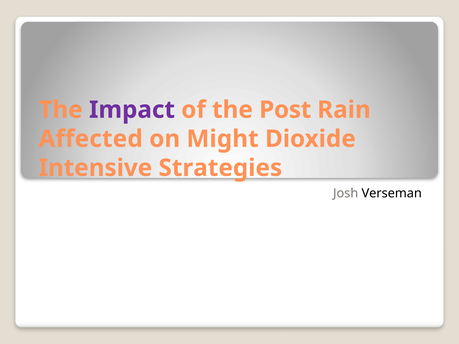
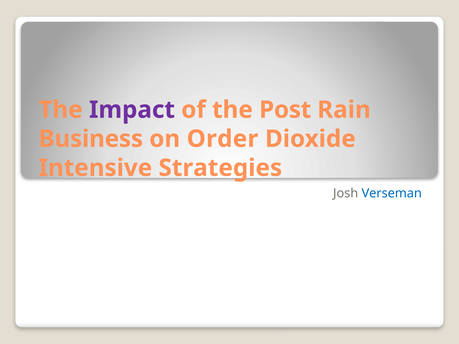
Affected: Affected -> Business
Might: Might -> Order
Verseman colour: black -> blue
